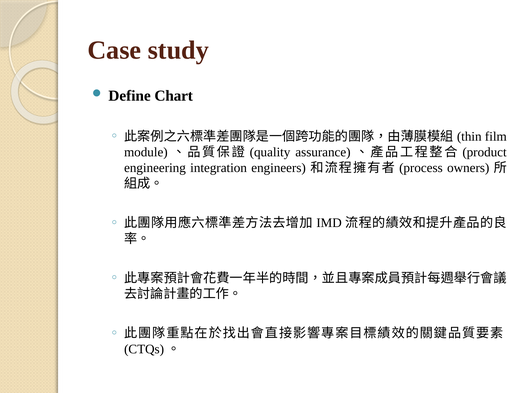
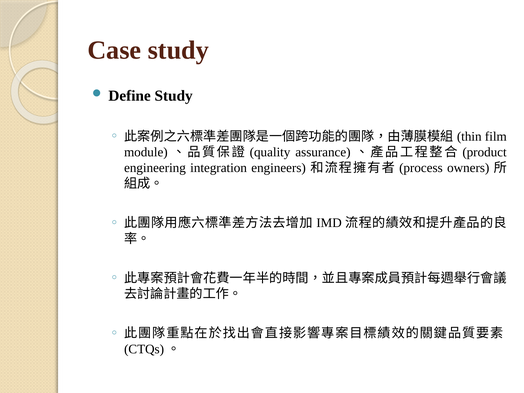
Define Chart: Chart -> Study
